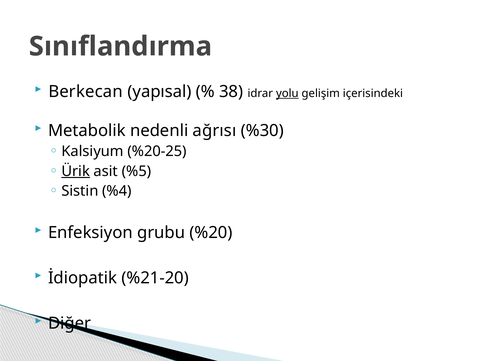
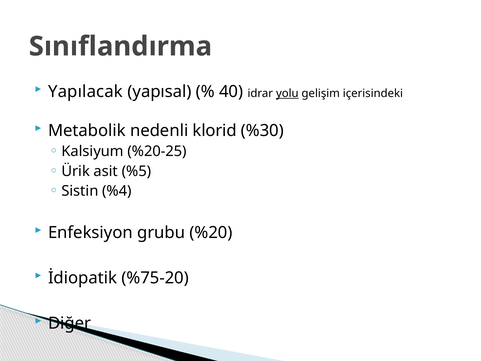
Berkecan: Berkecan -> Yapılacak
38: 38 -> 40
ağrısı: ağrısı -> klorid
Ürik underline: present -> none
%21-20: %21-20 -> %75-20
